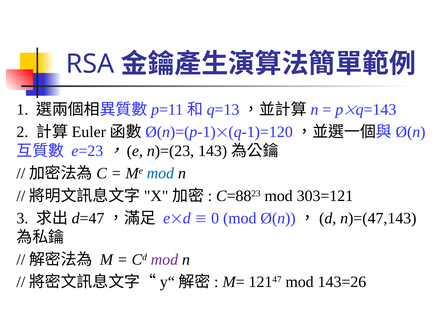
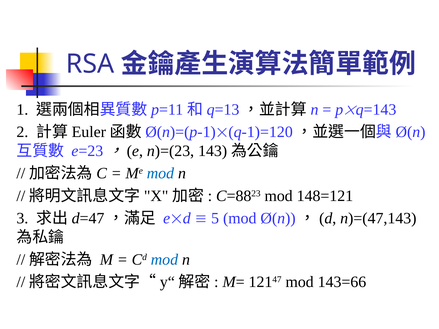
303=121: 303=121 -> 148=121
0: 0 -> 5
mod at (164, 260) colour: purple -> blue
143=26: 143=26 -> 143=66
